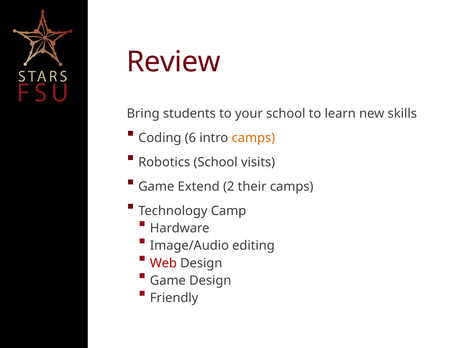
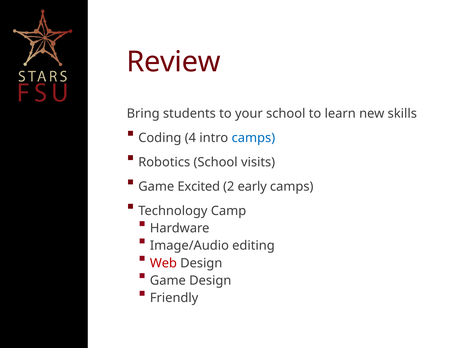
6: 6 -> 4
camps at (253, 138) colour: orange -> blue
Extend: Extend -> Excited
their: their -> early
